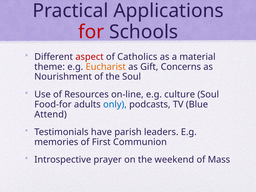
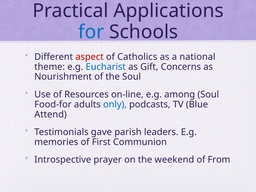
for colour: red -> blue
material: material -> national
Eucharist colour: orange -> blue
culture: culture -> among
have: have -> gave
Mass: Mass -> From
